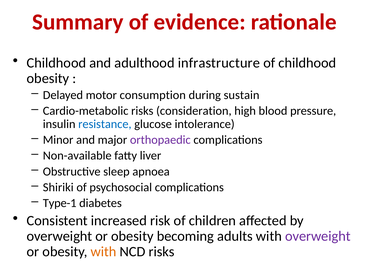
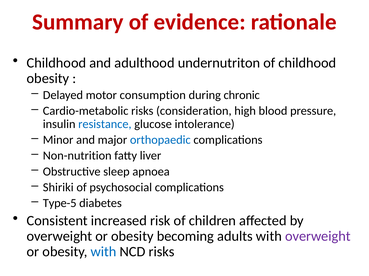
infrastructure: infrastructure -> undernutriton
sustain: sustain -> chronic
orthopaedic colour: purple -> blue
Non-available: Non-available -> Non-nutrition
Type-1: Type-1 -> Type-5
with at (104, 252) colour: orange -> blue
